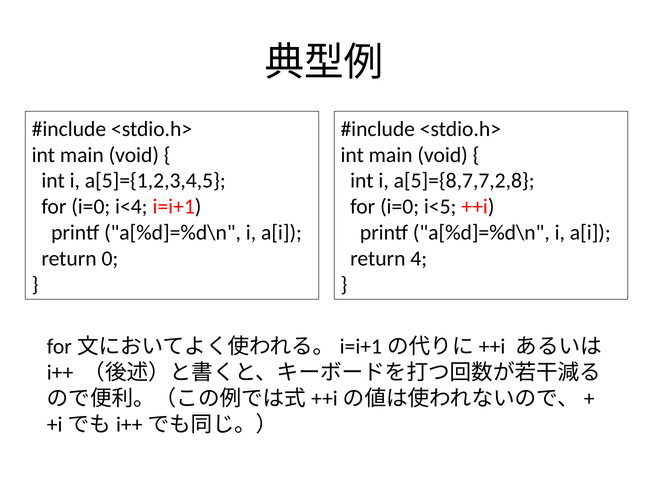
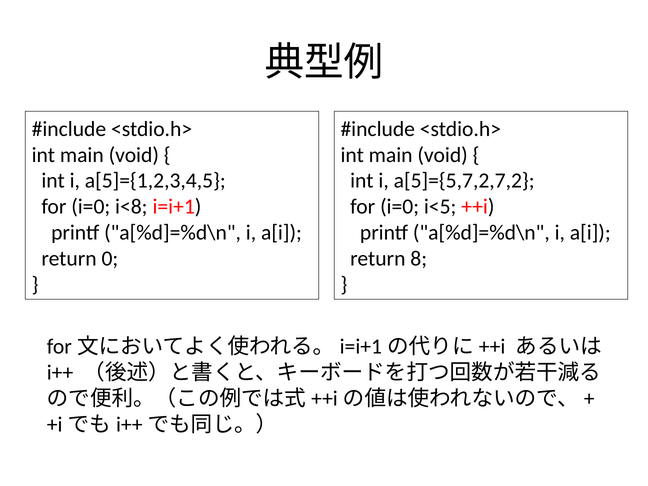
a[5]={8,7,7,2,8: a[5]={8,7,7,2,8 -> a[5]={5,7,2,7,2
i<4: i<4 -> i<8
4: 4 -> 8
